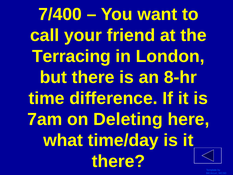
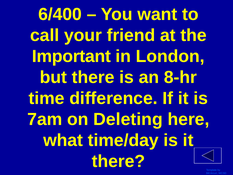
7/400: 7/400 -> 6/400
Terracing: Terracing -> Important
